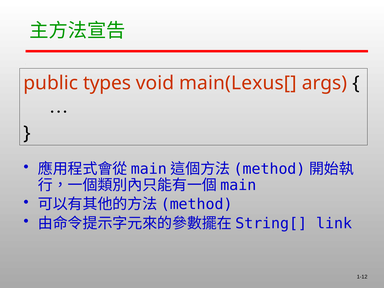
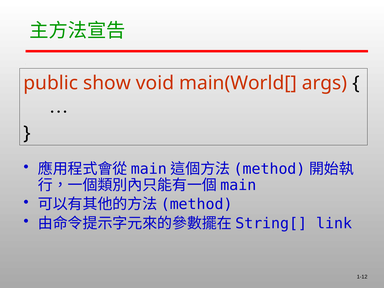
types: types -> show
main(Lexus[: main(Lexus[ -> main(World[
